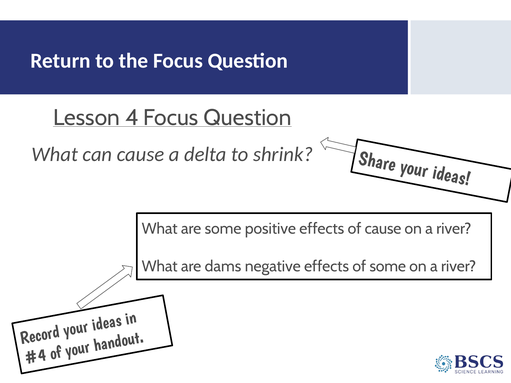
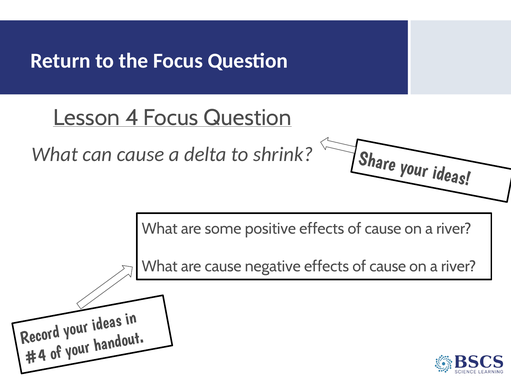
are dams: dams -> cause
negative effects of some: some -> cause
